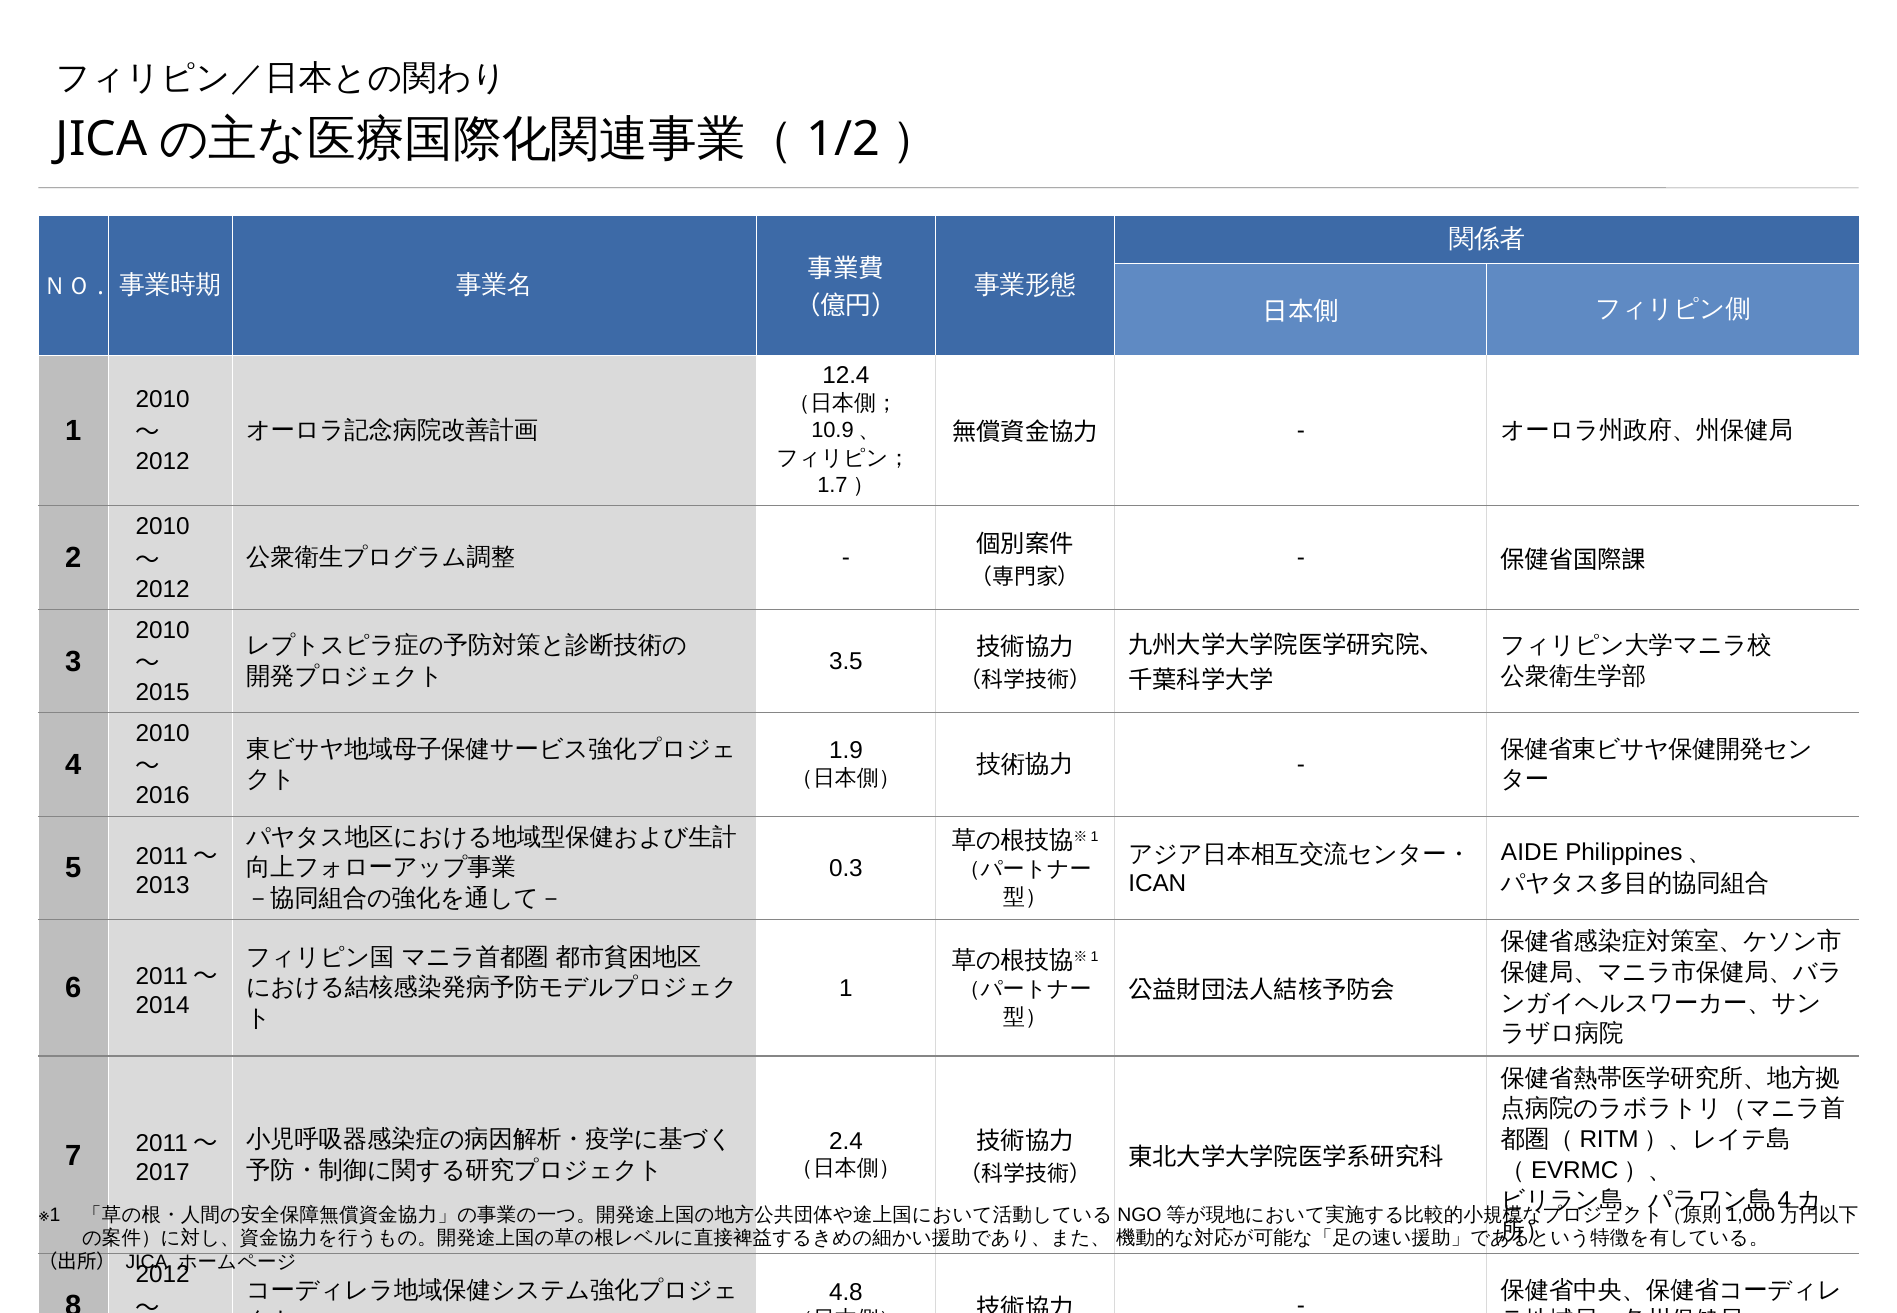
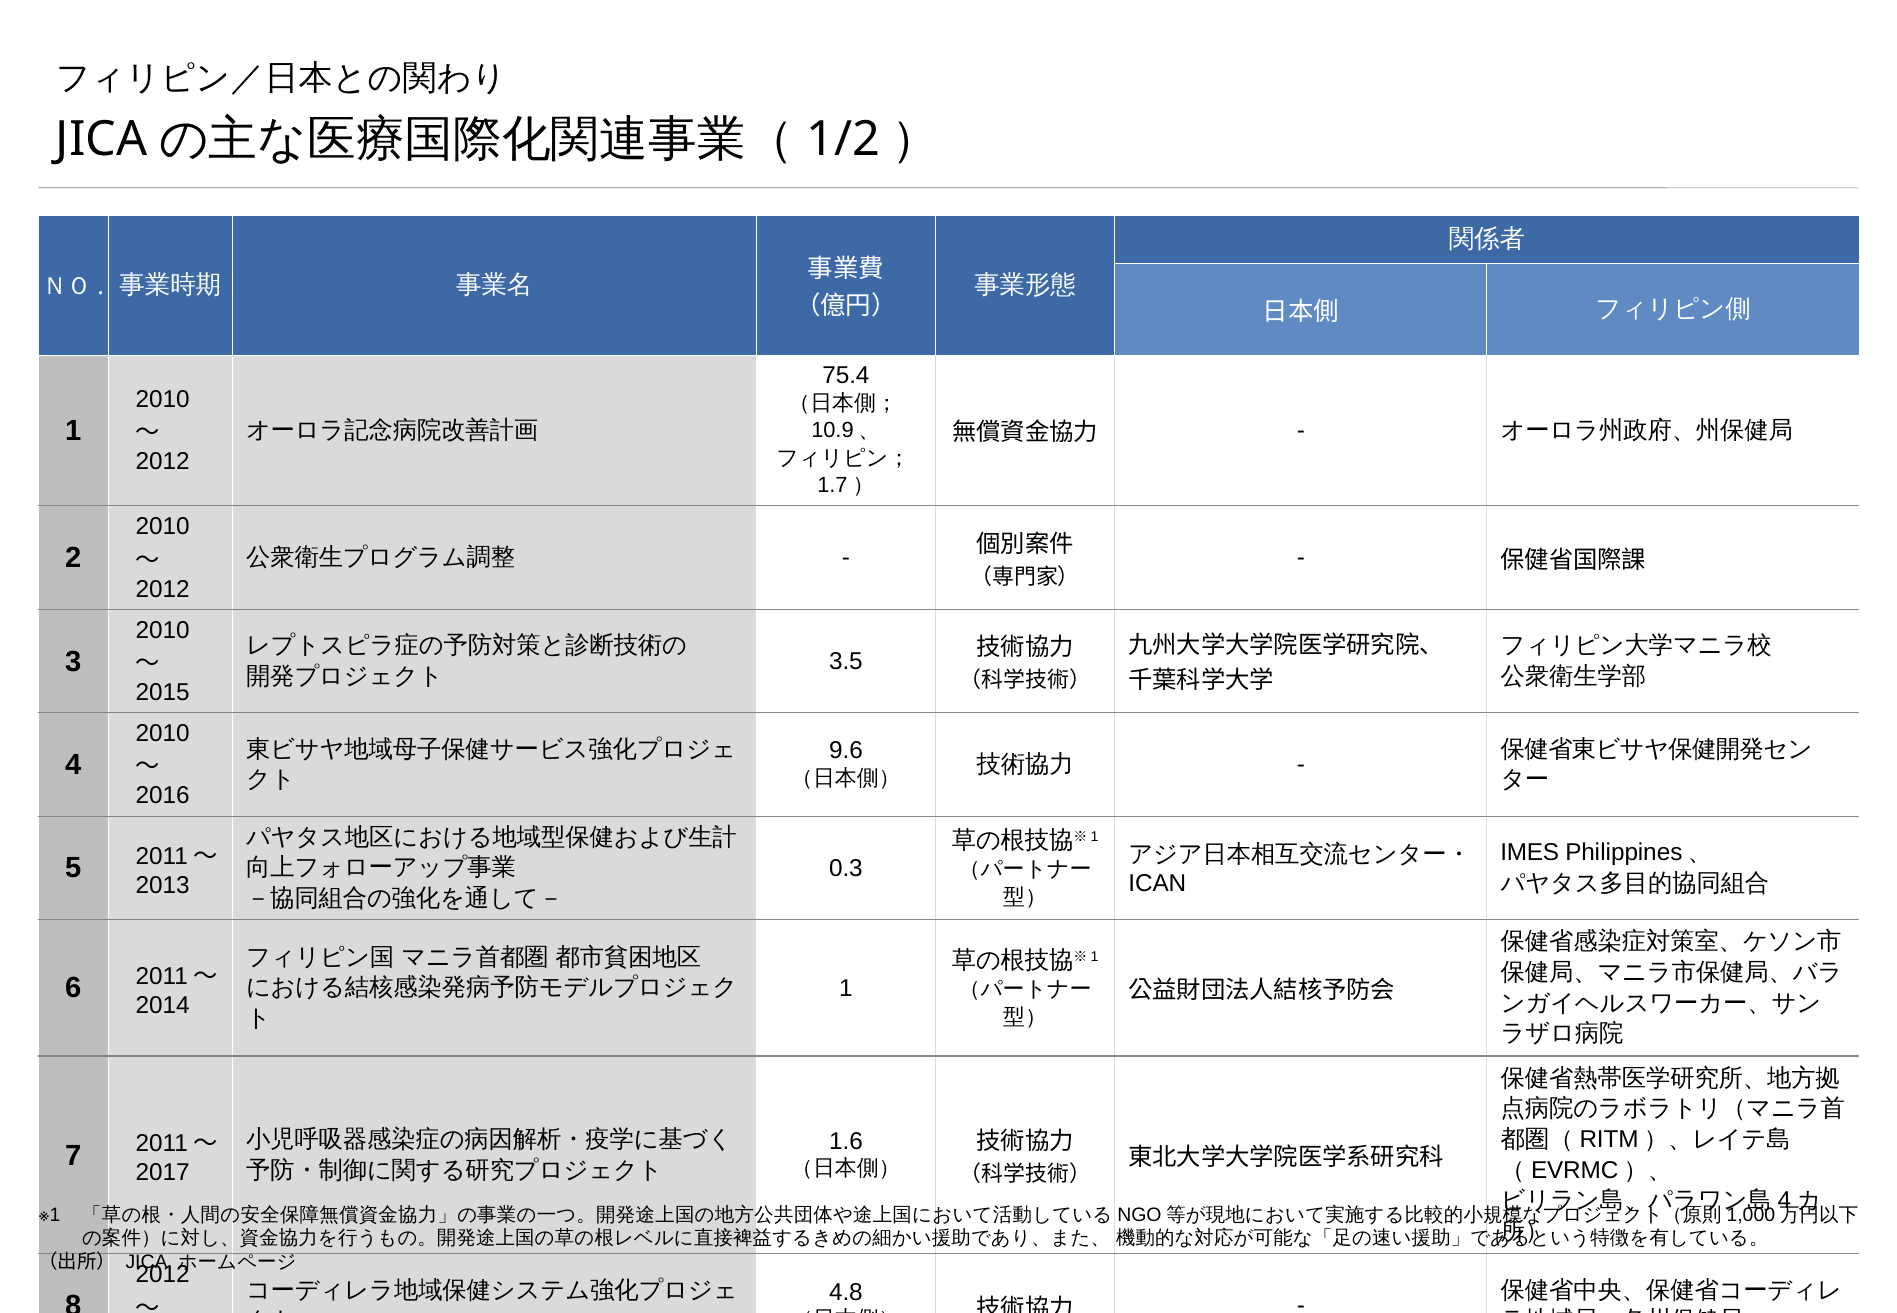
12.4: 12.4 -> 75.4
1.9: 1.9 -> 9.6
AIDE: AIDE -> IMES
2.4: 2.4 -> 1.6
